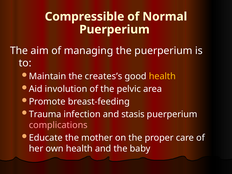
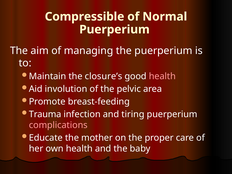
creates’s: creates’s -> closure’s
health at (162, 76) colour: yellow -> pink
stasis: stasis -> tiring
